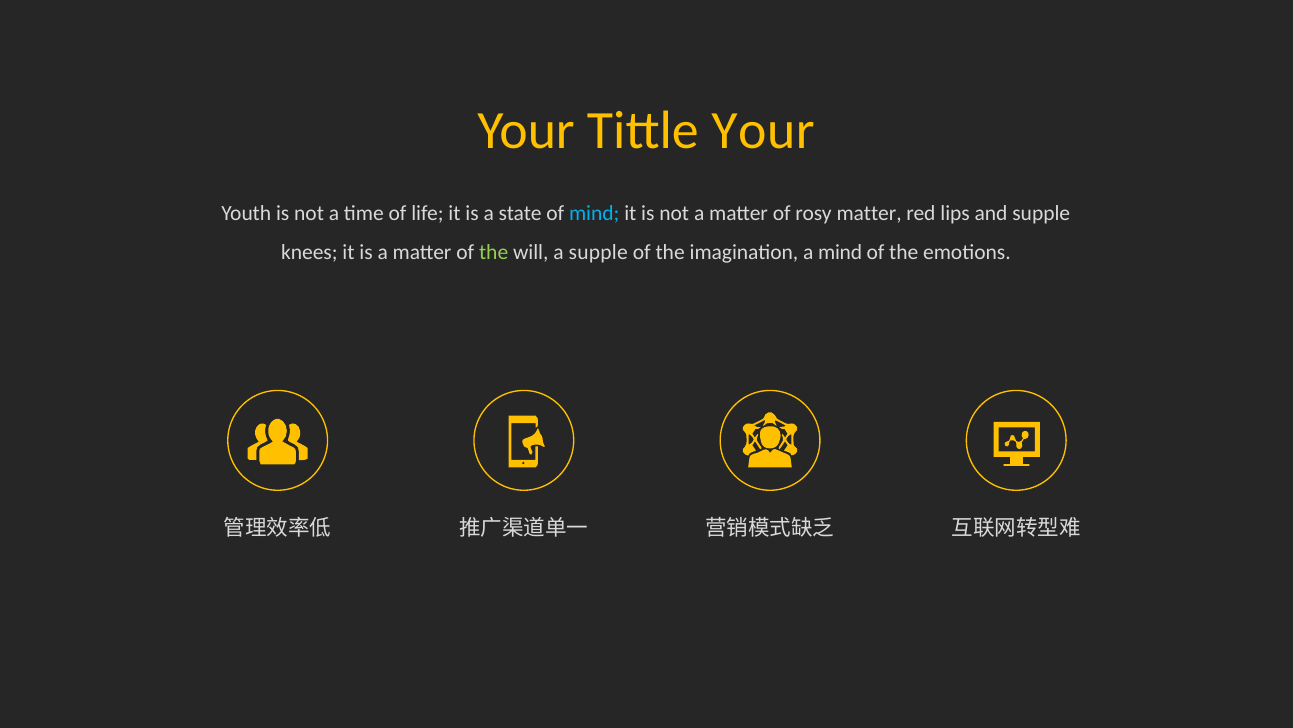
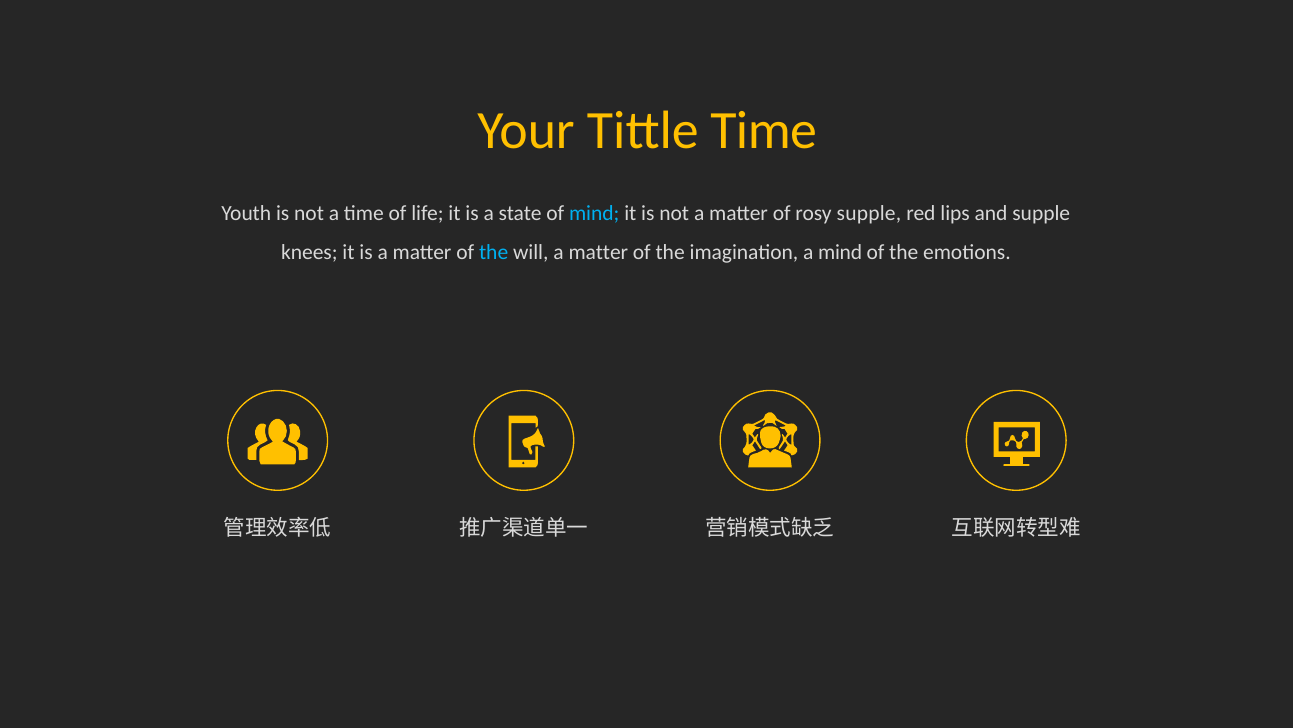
Tittle Your: Your -> Time
rosy matter: matter -> supple
the at (494, 252) colour: light green -> light blue
will a supple: supple -> matter
